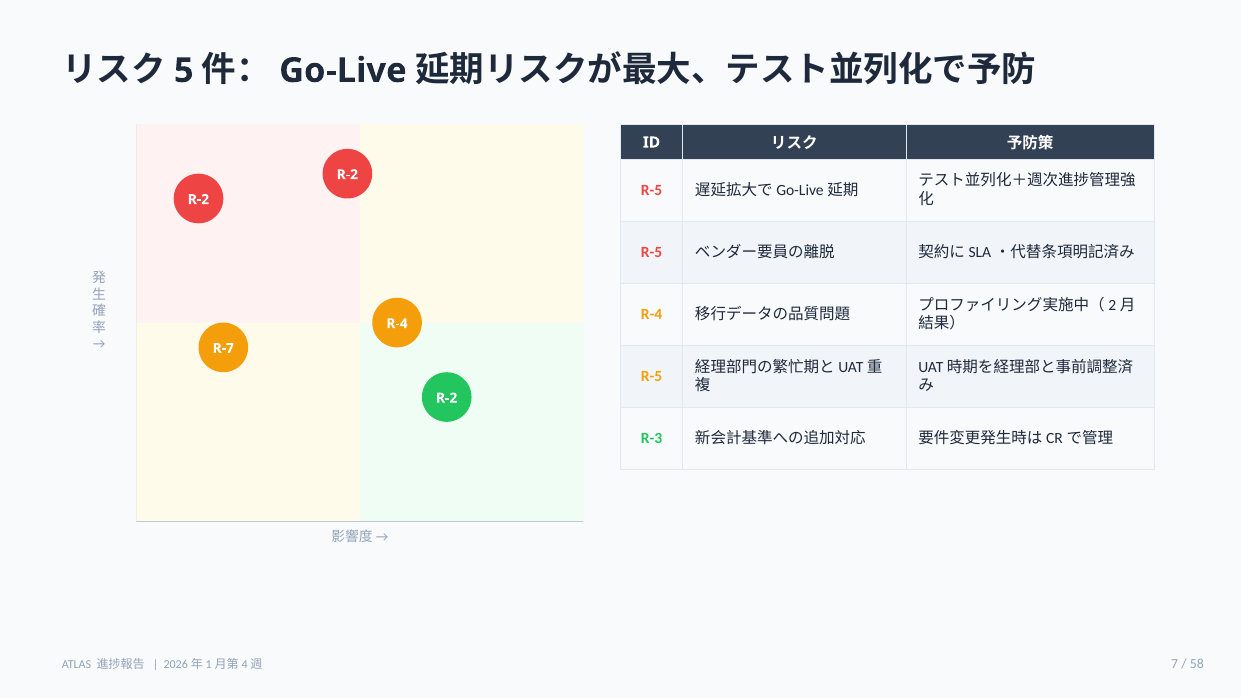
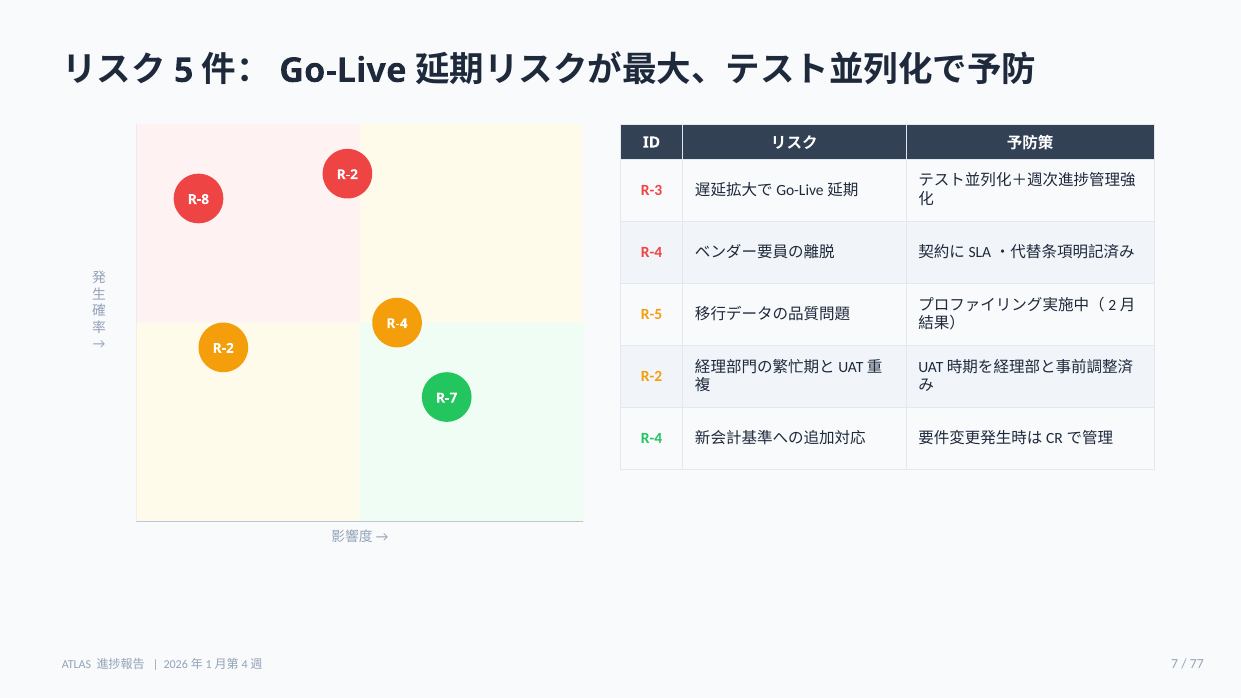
R-5 at (652, 190): R-5 -> R-3
R-2 at (198, 199): R-2 -> R-8
R-5 at (652, 252): R-5 -> R-4
R-4 at (652, 314): R-4 -> R-5
R-7 at (223, 348): R-7 -> R-2
R-5 at (652, 376): R-5 -> R-2
R-2 at (447, 398): R-2 -> R-7
R-3 at (652, 438): R-3 -> R-4
58: 58 -> 77
